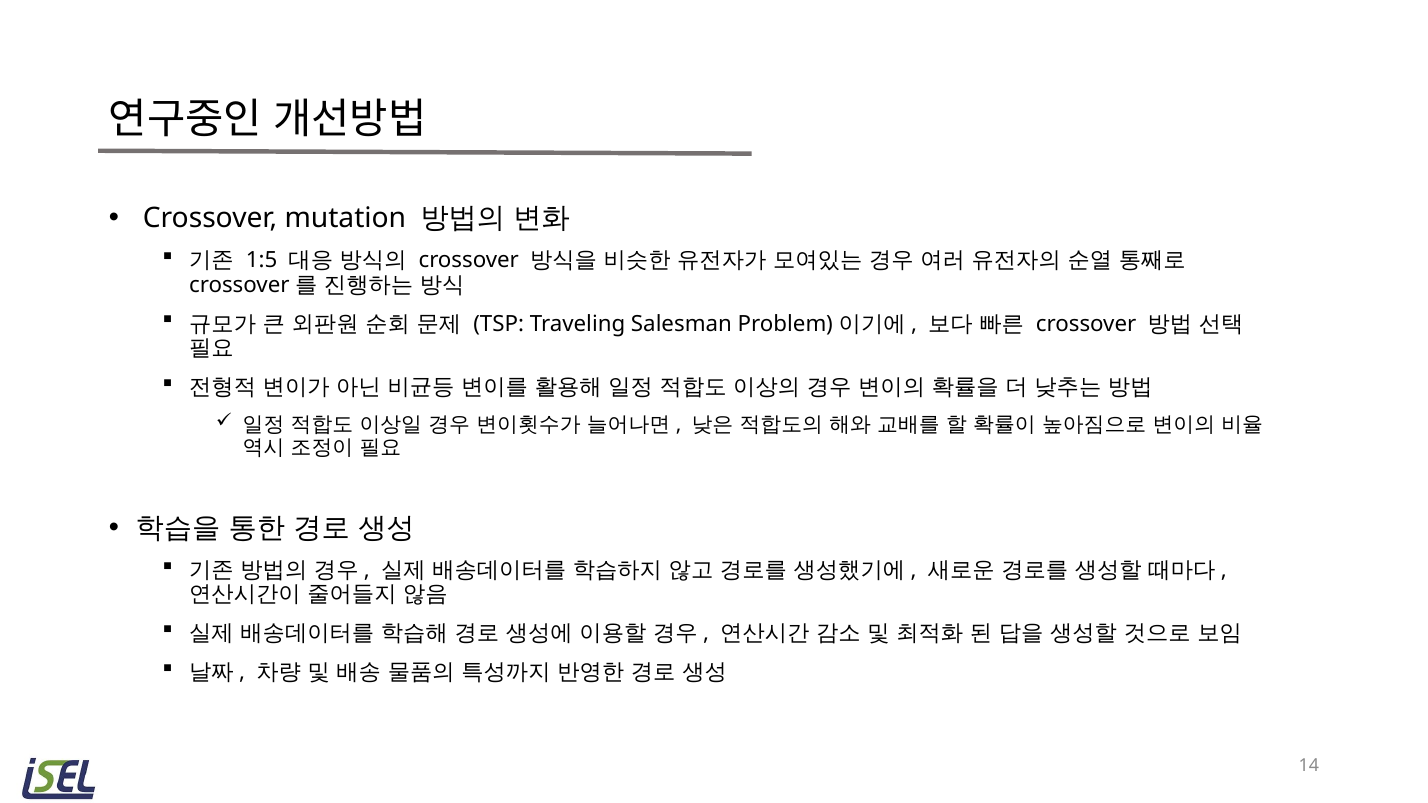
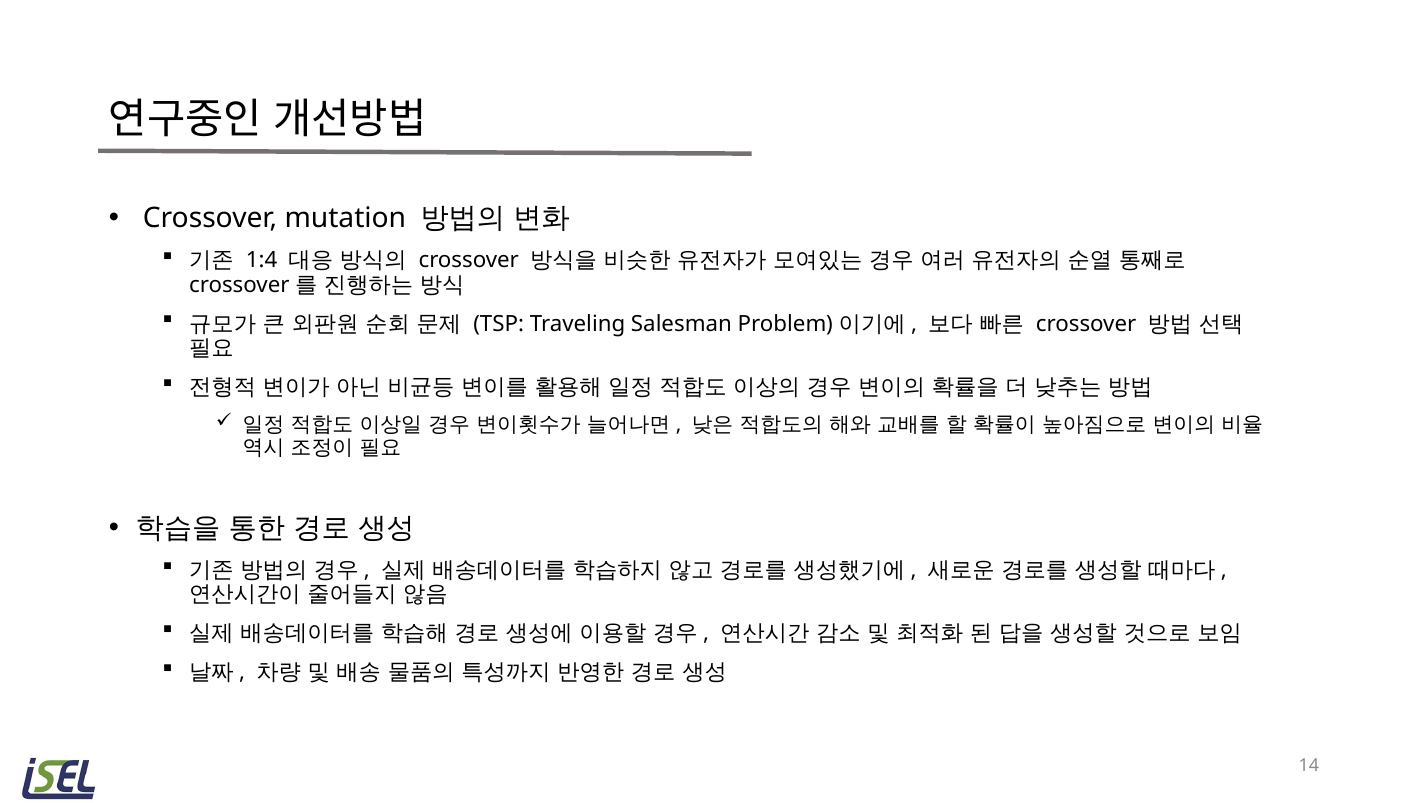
1:5: 1:5 -> 1:4
